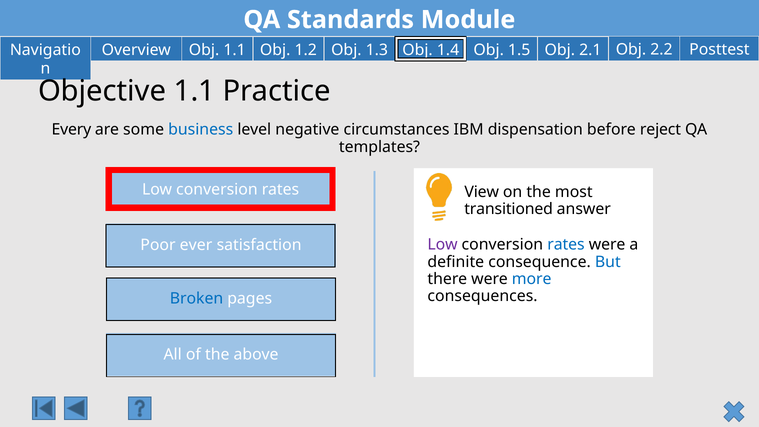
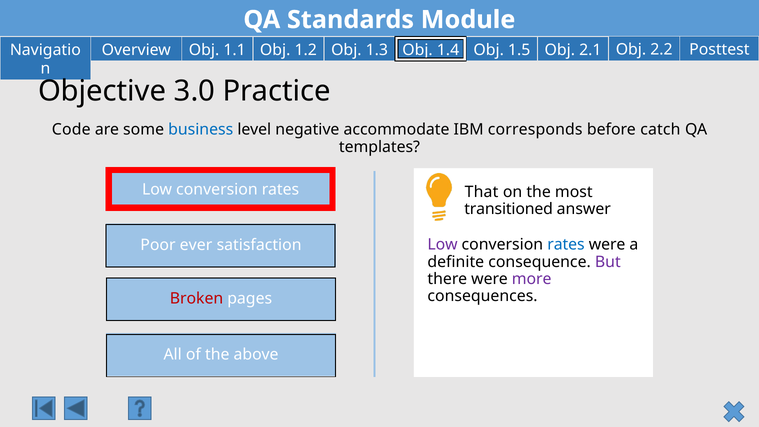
Objective 1.1: 1.1 -> 3.0
Every: Every -> Code
circumstances: circumstances -> accommodate
dispensation: dispensation -> corresponds
reject: reject -> catch
View: View -> That
But colour: blue -> purple
more colour: blue -> purple
Broken colour: blue -> red
